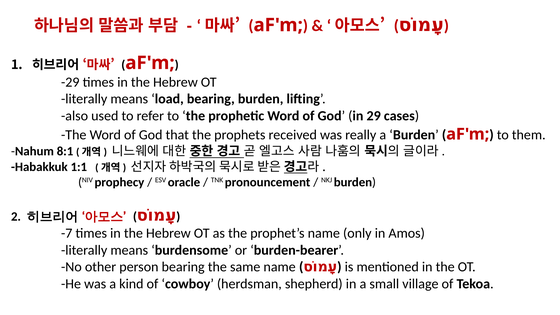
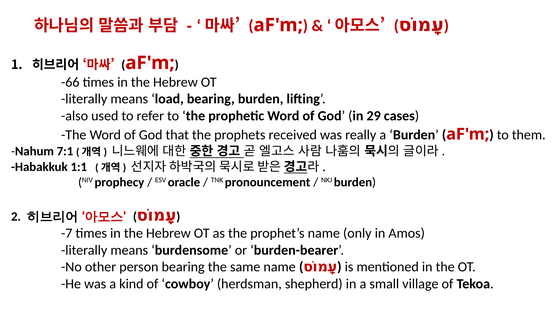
-29: -29 -> -66
8:1: 8:1 -> 7:1
